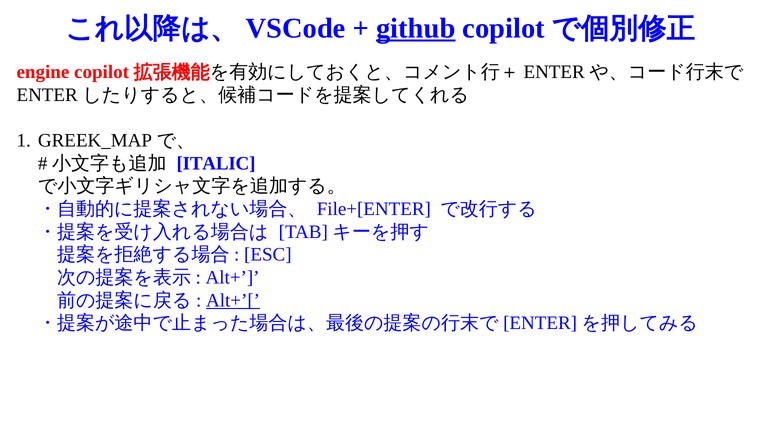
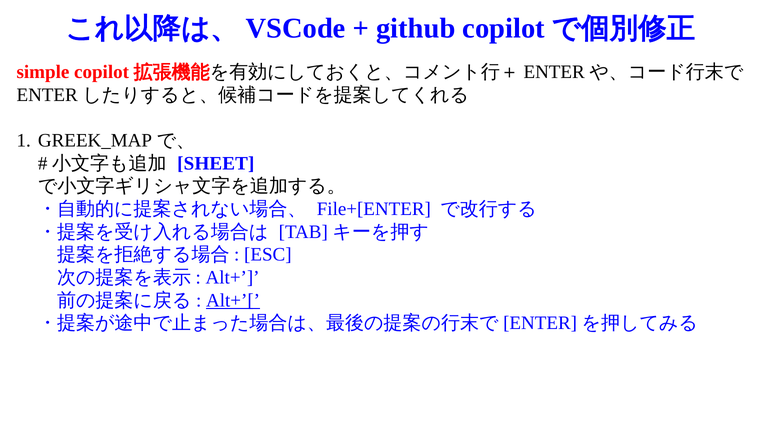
github underline: present -> none
engine: engine -> simple
ITALIC: ITALIC -> SHEET
